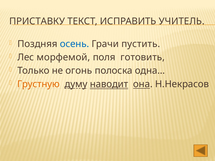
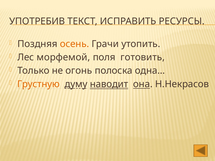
ПРИСТАВКУ: ПРИСТАВКУ -> УПОТРЕБИВ
УЧИТЕЛЬ: УЧИТЕЛЬ -> РЕСУРСЫ
осень colour: blue -> orange
пустить: пустить -> утопить
